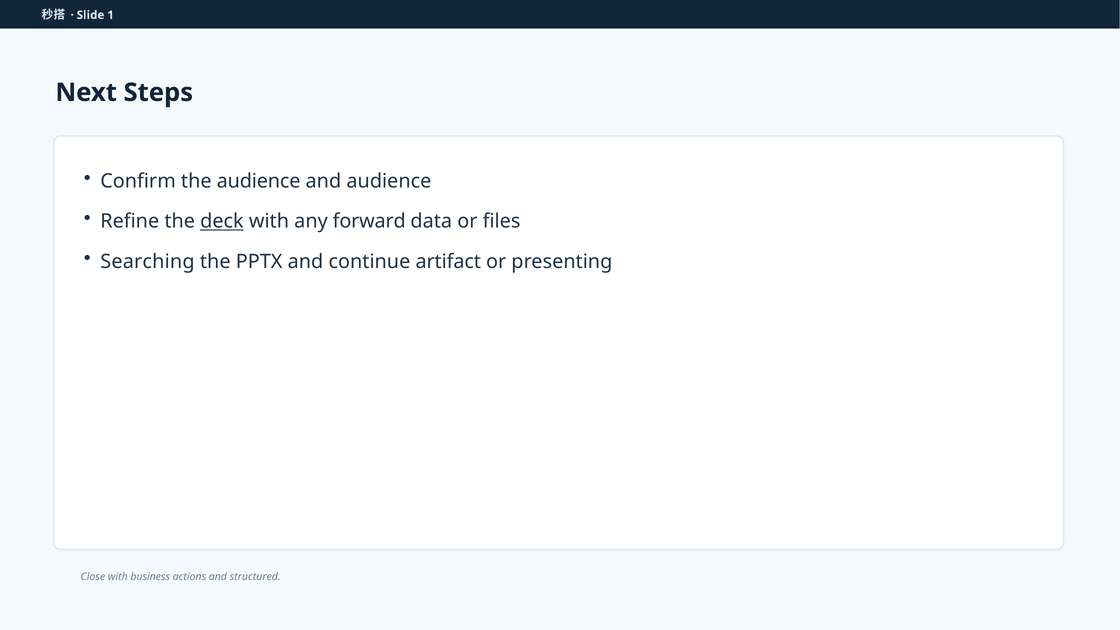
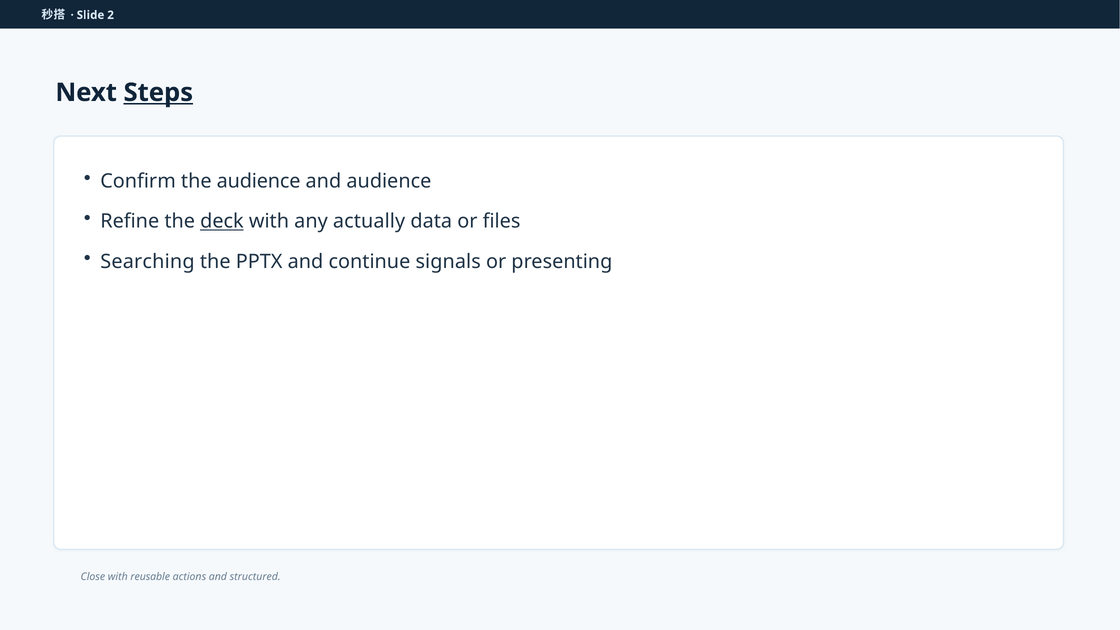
1: 1 -> 2
Steps underline: none -> present
forward: forward -> actually
artifact: artifact -> signals
business: business -> reusable
